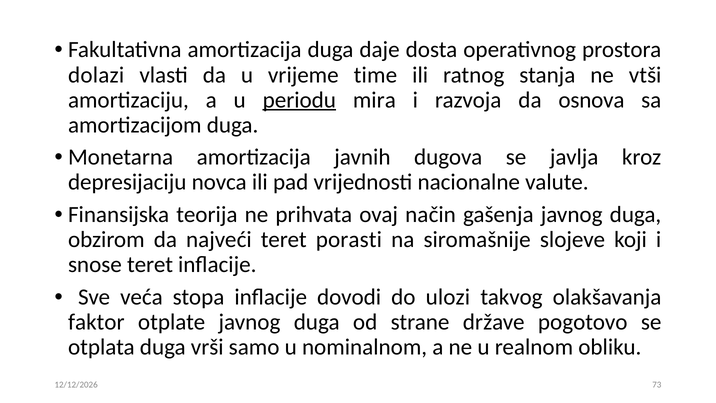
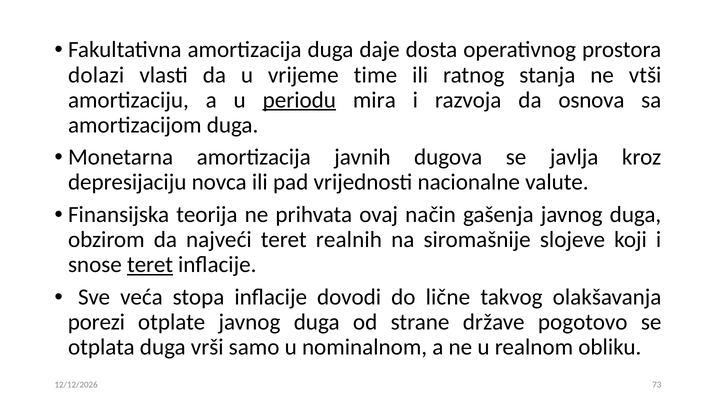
porasti: porasti -> realnih
teret at (150, 265) underline: none -> present
ulozi: ulozi -> lične
faktor: faktor -> porezi
